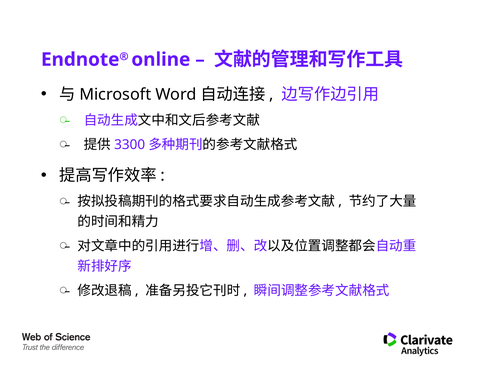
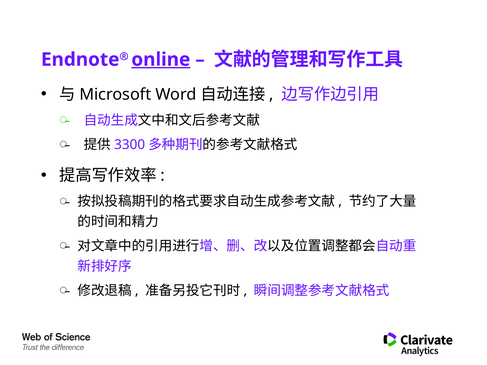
online underline: none -> present
